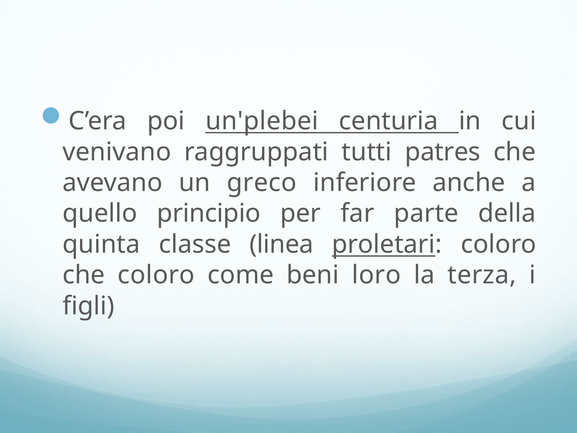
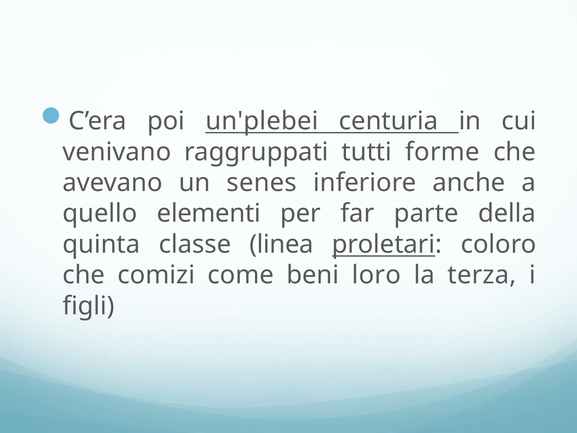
patres: patres -> forme
greco: greco -> senes
principio: principio -> elementi
che coloro: coloro -> comizi
